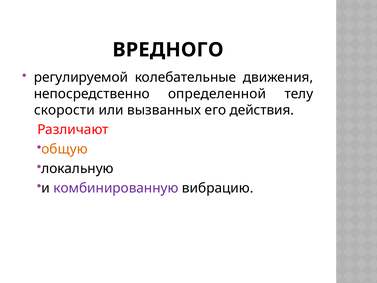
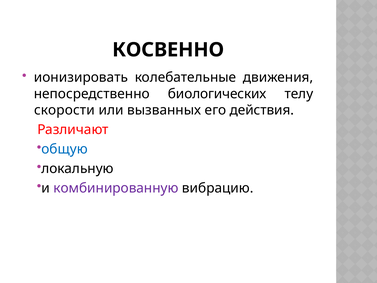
ВРЕДНОГО: ВРЕДНОГО -> КОСВЕННО
регулируемой: регулируемой -> ионизировать
определенной: определенной -> биологических
общую colour: orange -> blue
